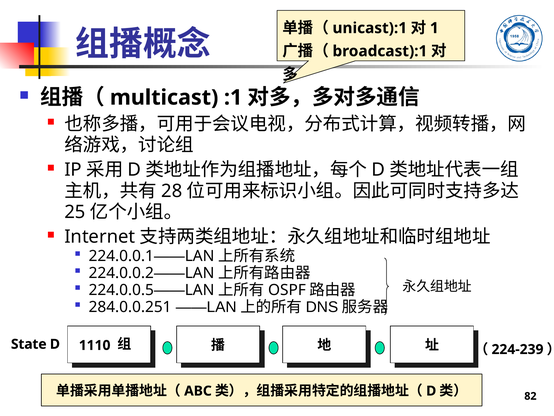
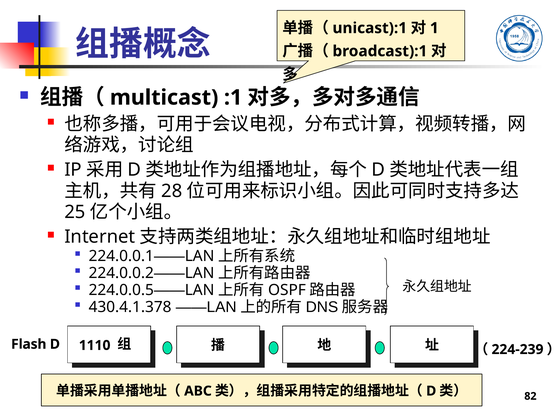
284.0.0.251: 284.0.0.251 -> 430.4.1.378
State: State -> Flash
